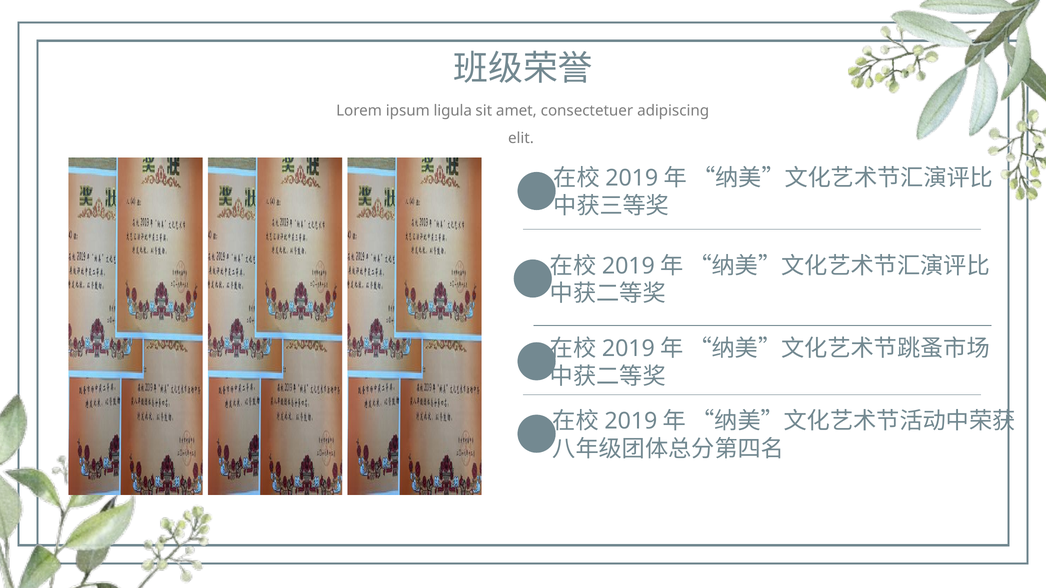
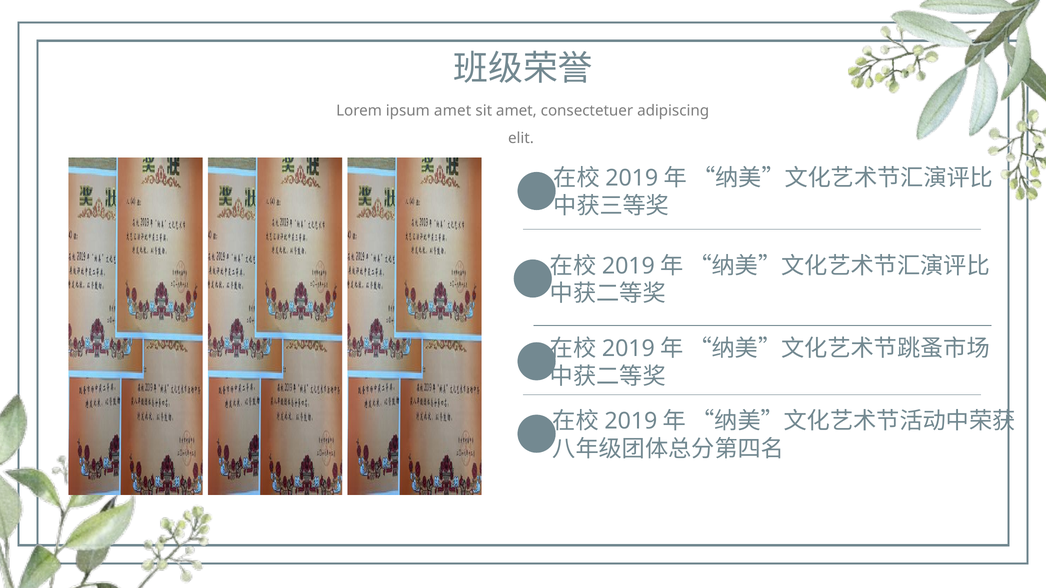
ipsum ligula: ligula -> amet
